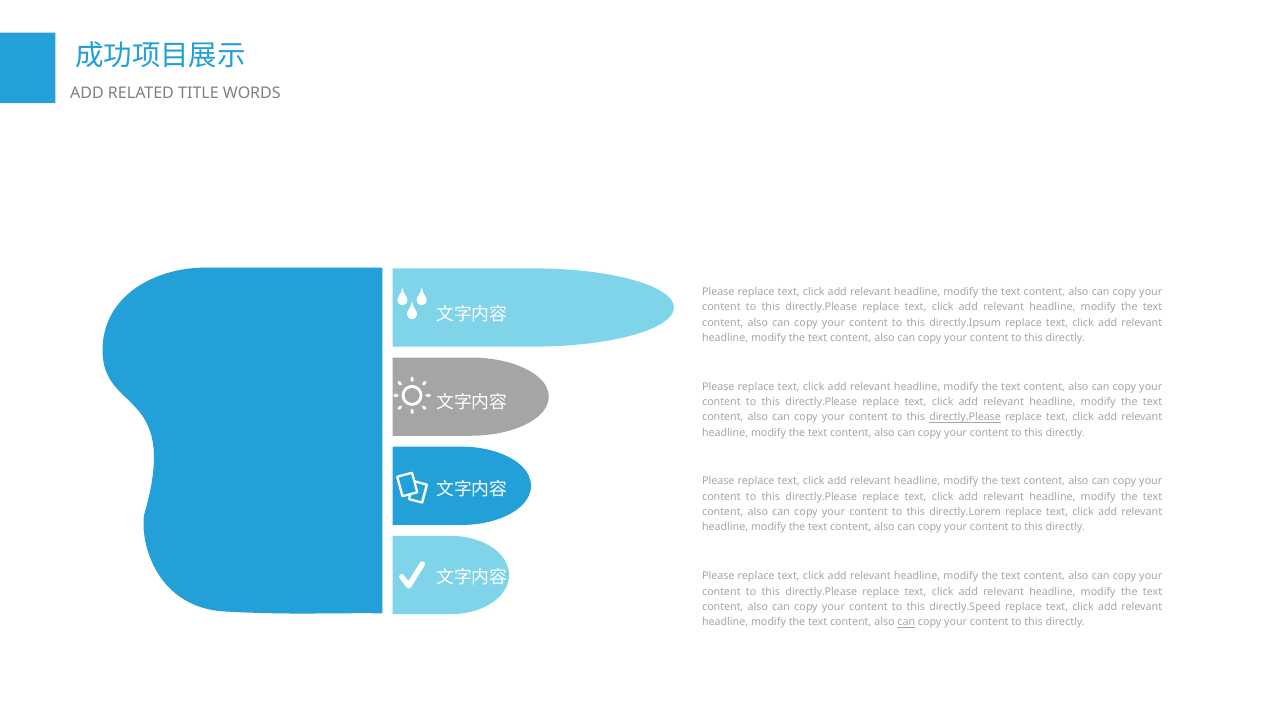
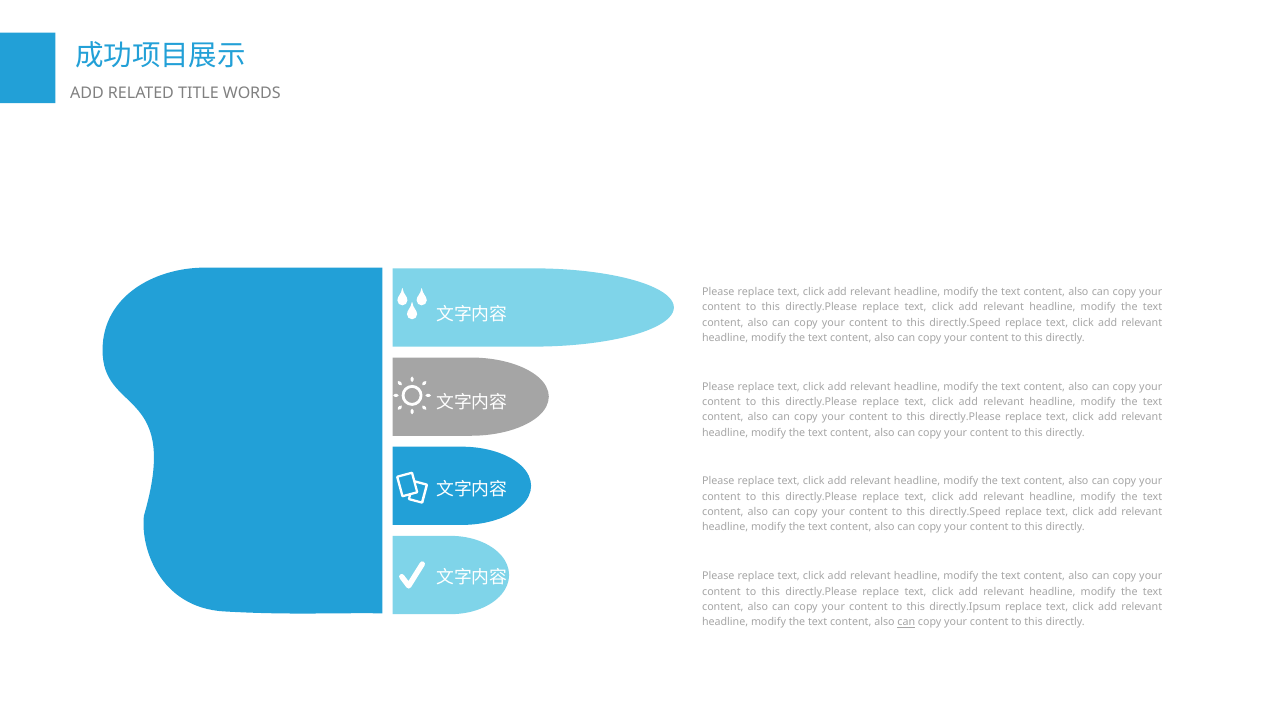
directly.Ipsum at (965, 323): directly.Ipsum -> directly.Speed
directly.Please at (965, 417) underline: present -> none
directly.Lorem at (965, 512): directly.Lorem -> directly.Speed
directly.Speed: directly.Speed -> directly.Ipsum
